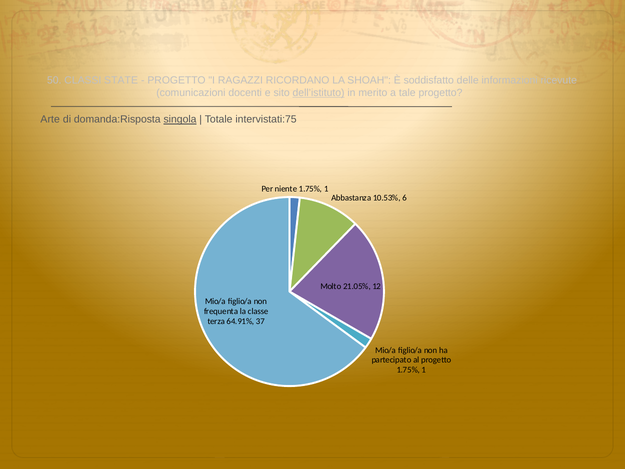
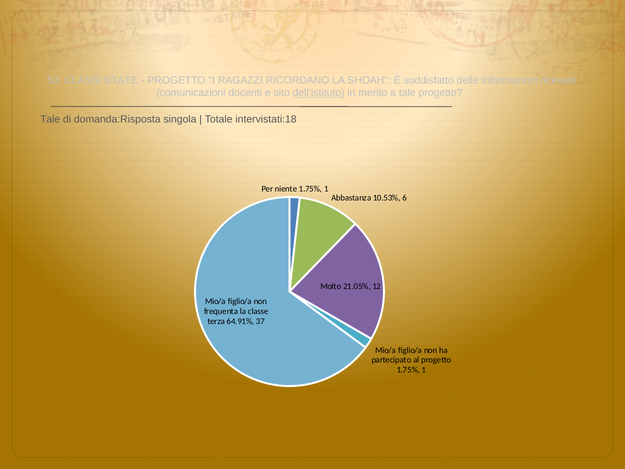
Arte at (50, 119): Arte -> Tale
singola underline: present -> none
intervistati:75: intervistati:75 -> intervistati:18
